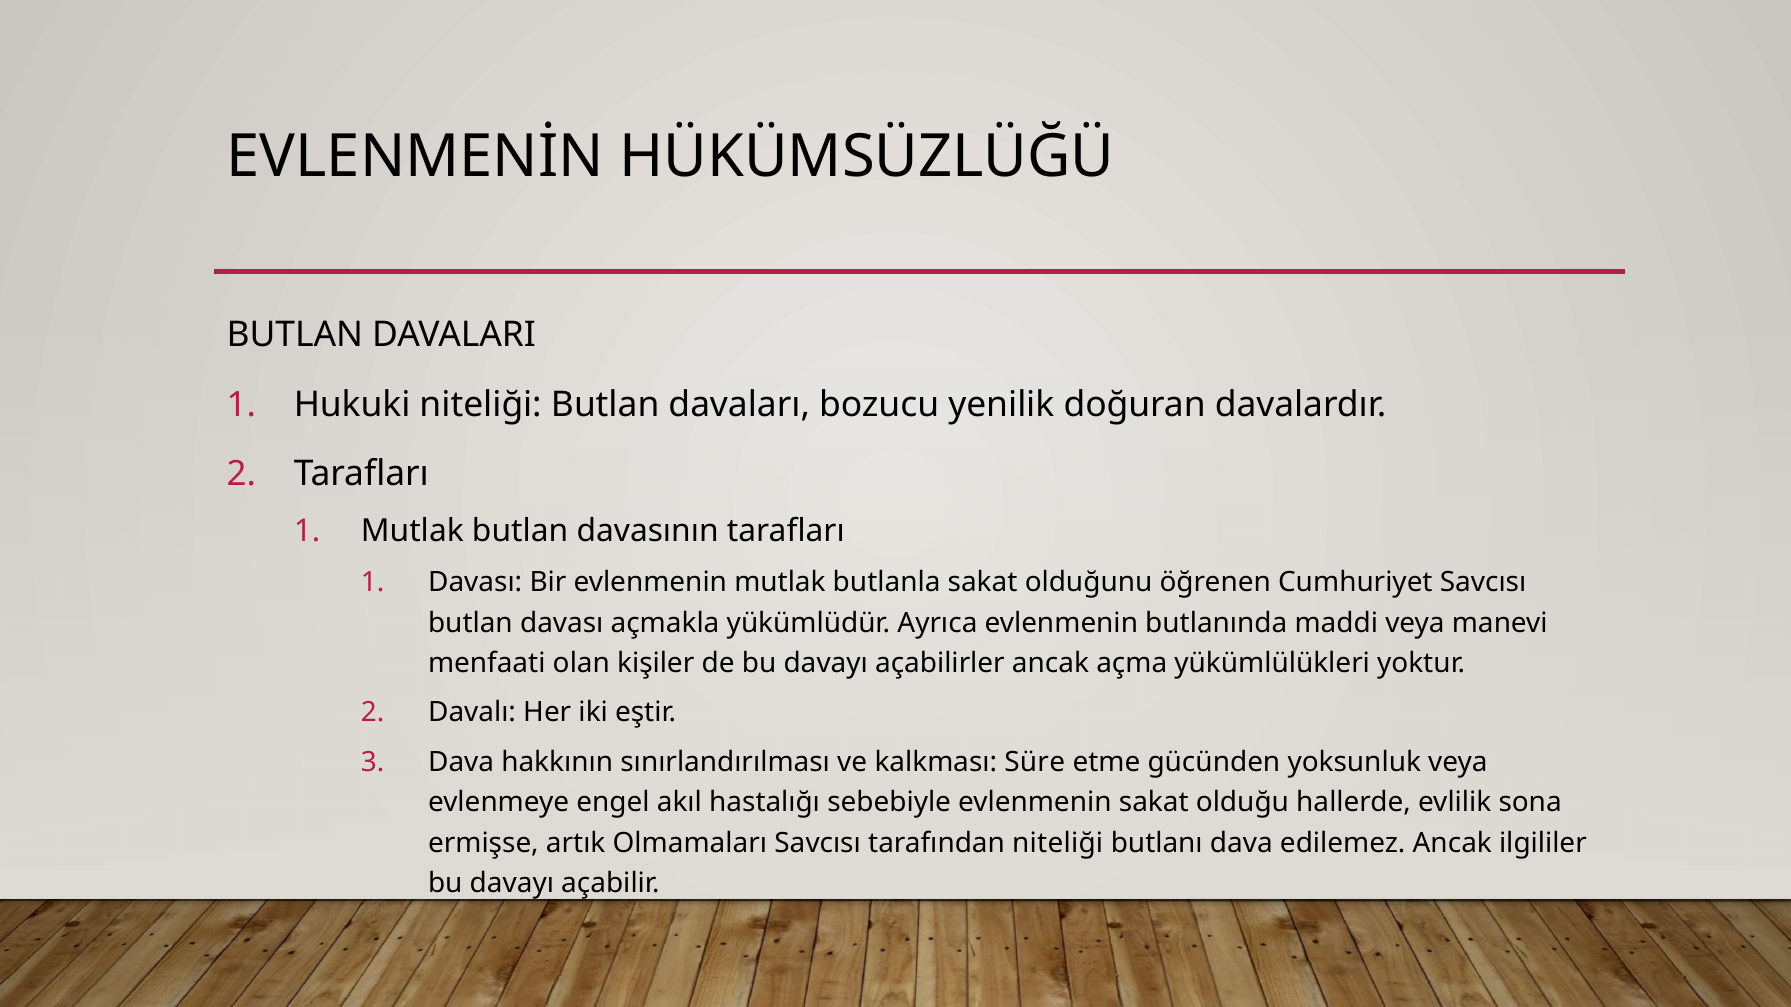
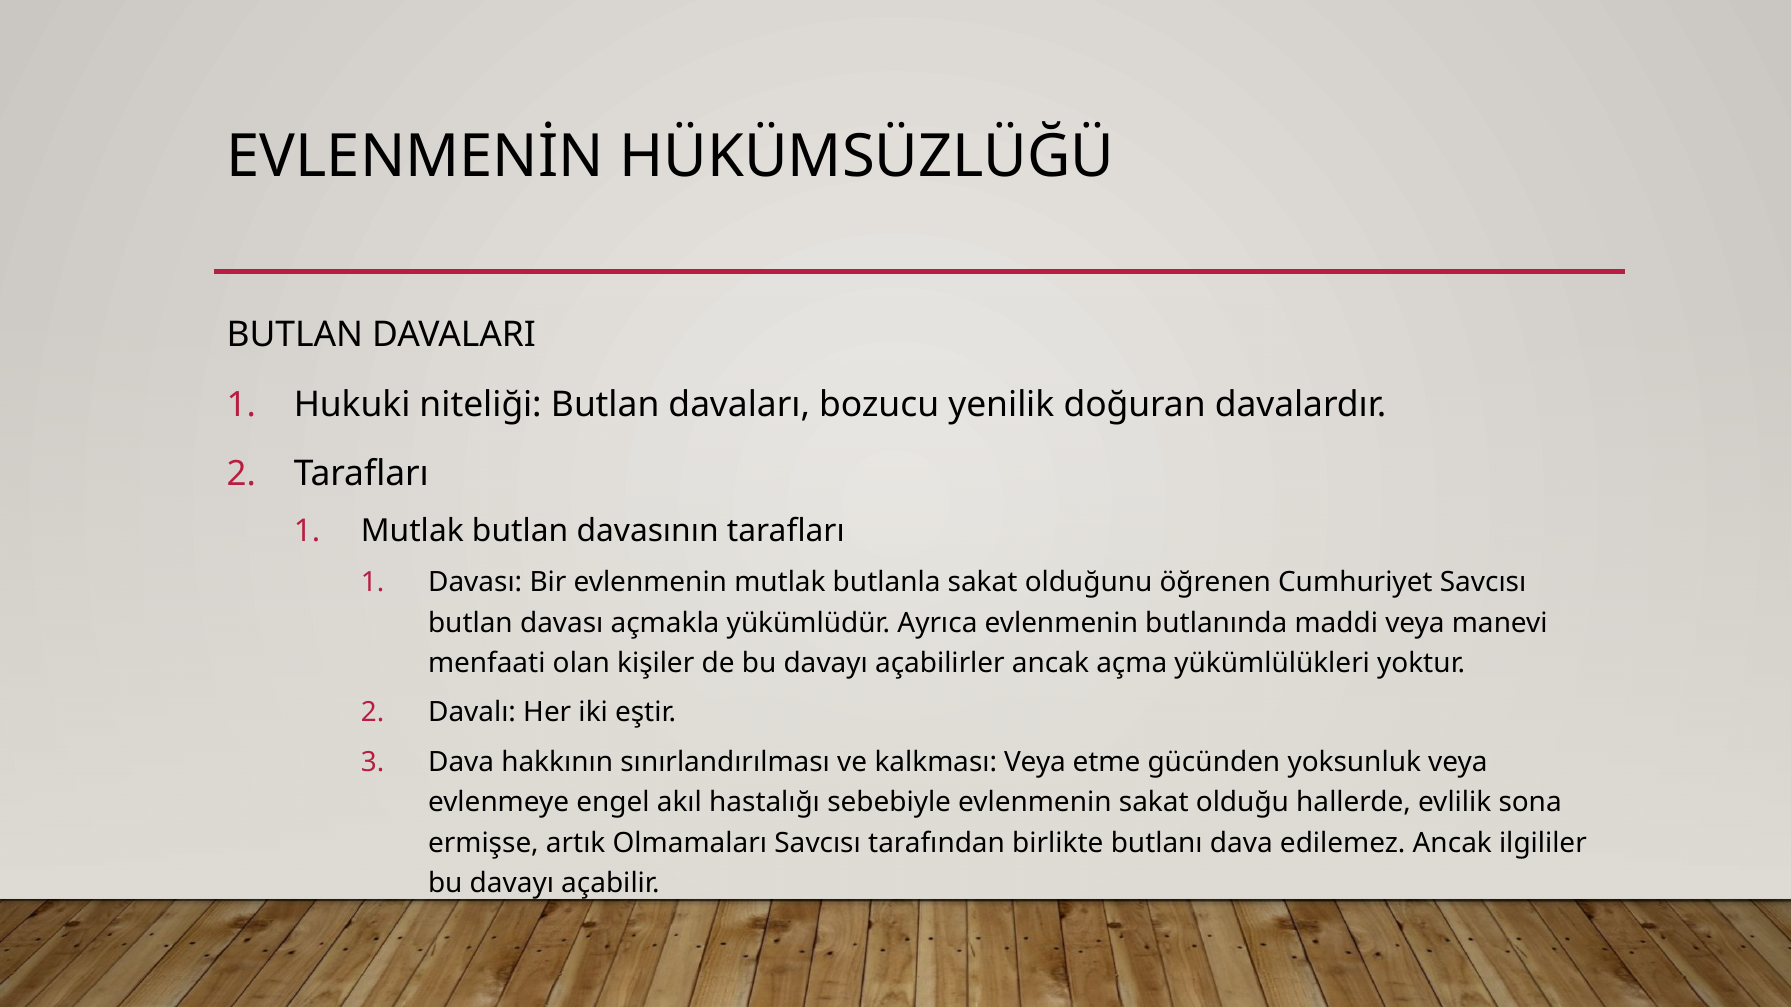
kalkması Süre: Süre -> Veya
tarafından niteliği: niteliği -> birlikte
